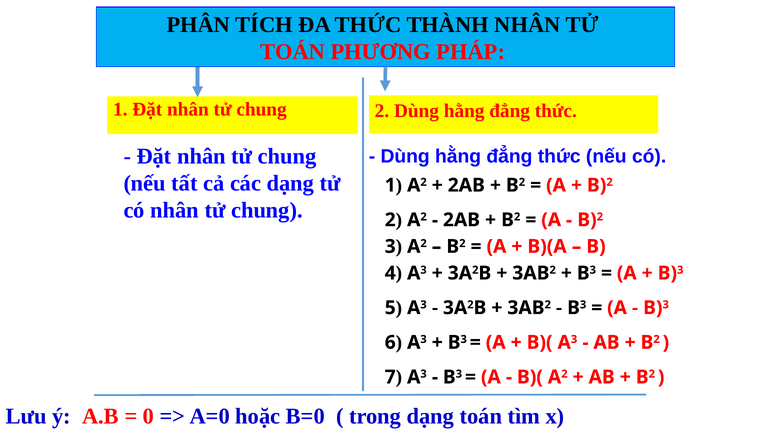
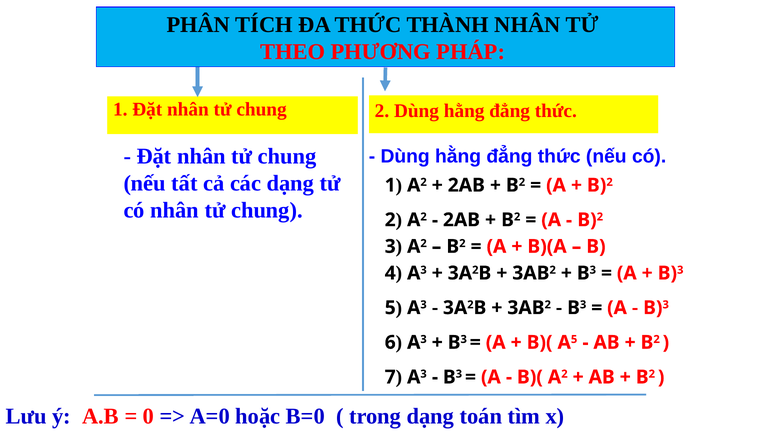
TOÁN at (293, 52): TOÁN -> THEO
B)( A 3: 3 -> 5
